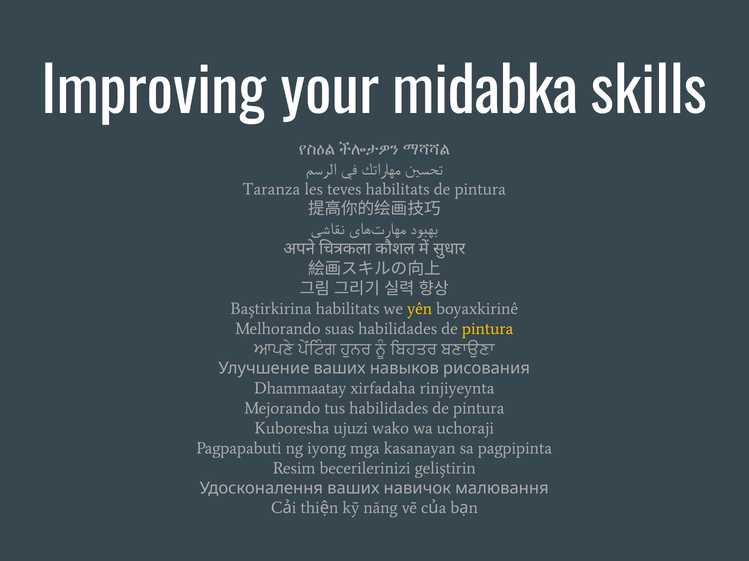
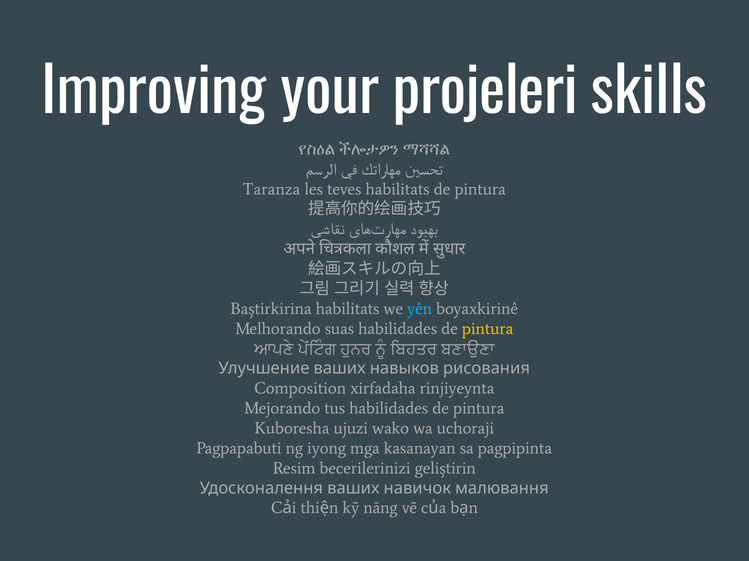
midabka: midabka -> projeleri
yên colour: yellow -> light blue
Dhammaatay: Dhammaatay -> Composition
